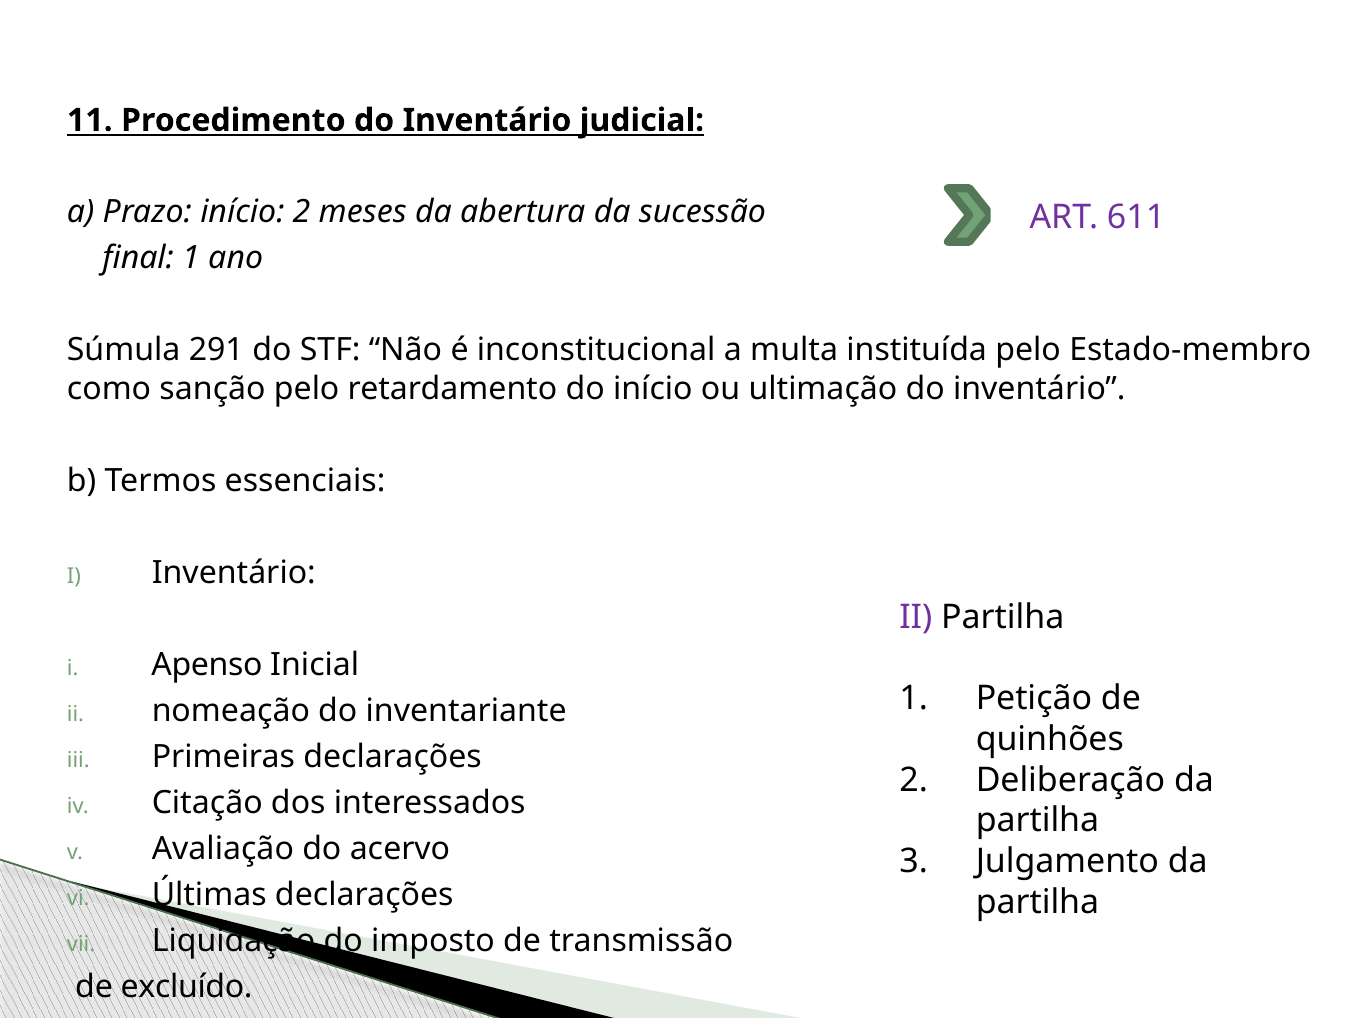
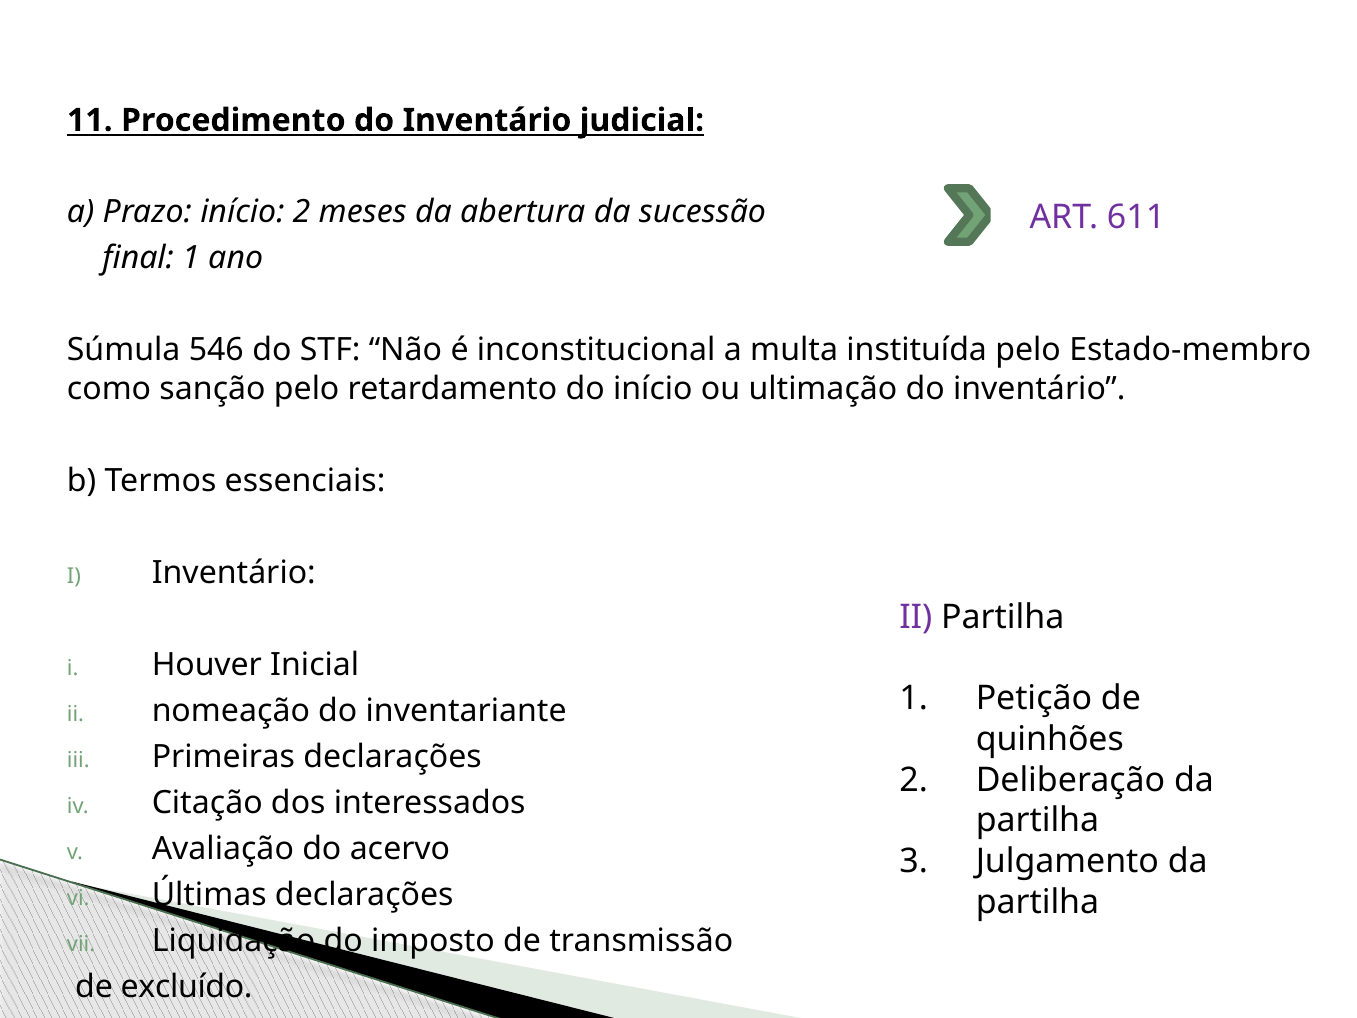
291: 291 -> 546
Apenso: Apenso -> Houver
